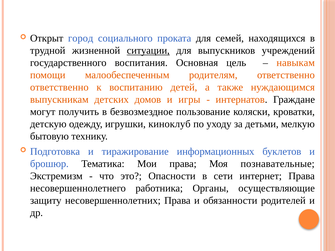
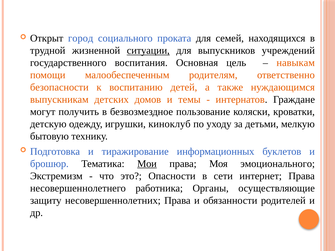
ответственно at (59, 87): ответственно -> безопасности
игры: игры -> темы
Мои underline: none -> present
познавательные: познавательные -> эмоционального
